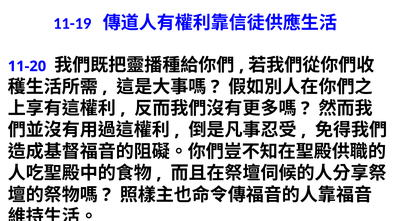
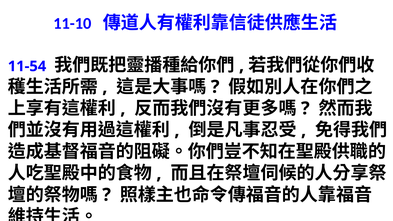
11-19: 11-19 -> 11-10
11-20: 11-20 -> 11-54
